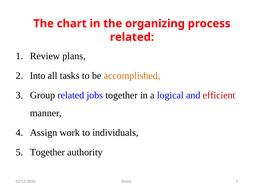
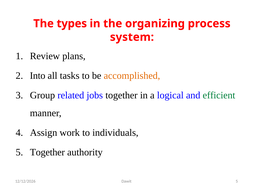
chart: chart -> types
related at (132, 37): related -> system
efficient colour: red -> green
